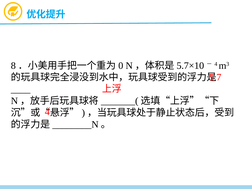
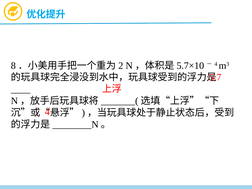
0: 0 -> 2
